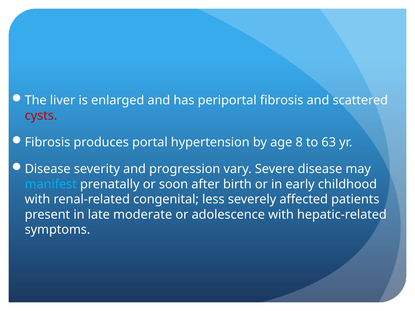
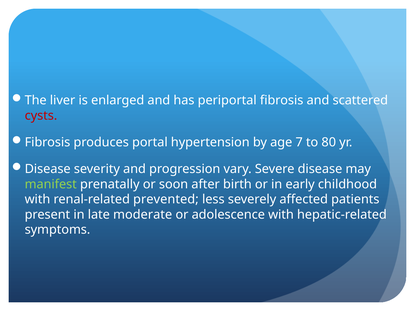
8: 8 -> 7
63: 63 -> 80
manifest colour: light blue -> light green
congenital: congenital -> prevented
